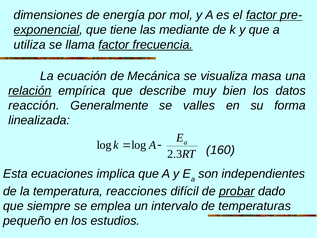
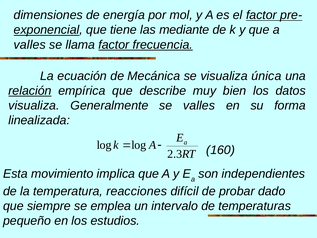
utiliza at (30, 45): utiliza -> valles
masa: masa -> única
reacción at (34, 105): reacción -> visualiza
ecuaciones: ecuaciones -> movimiento
probar underline: present -> none
